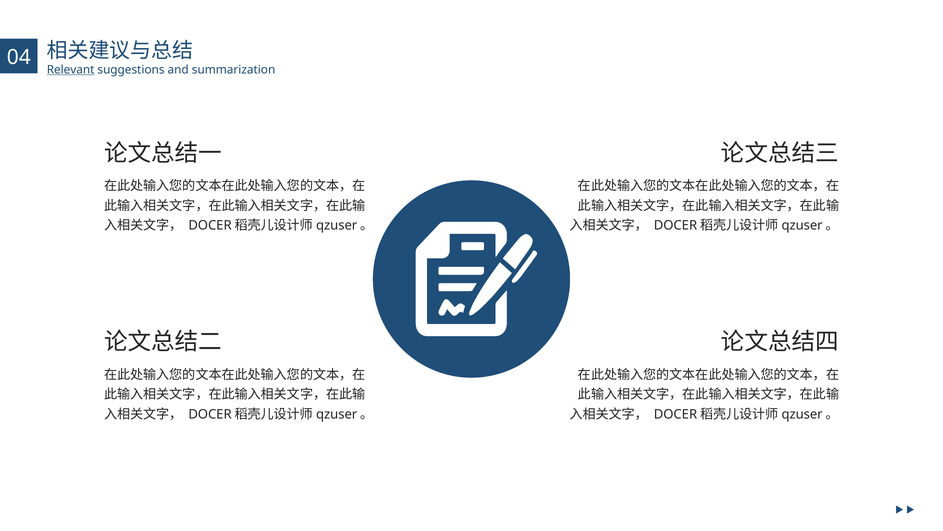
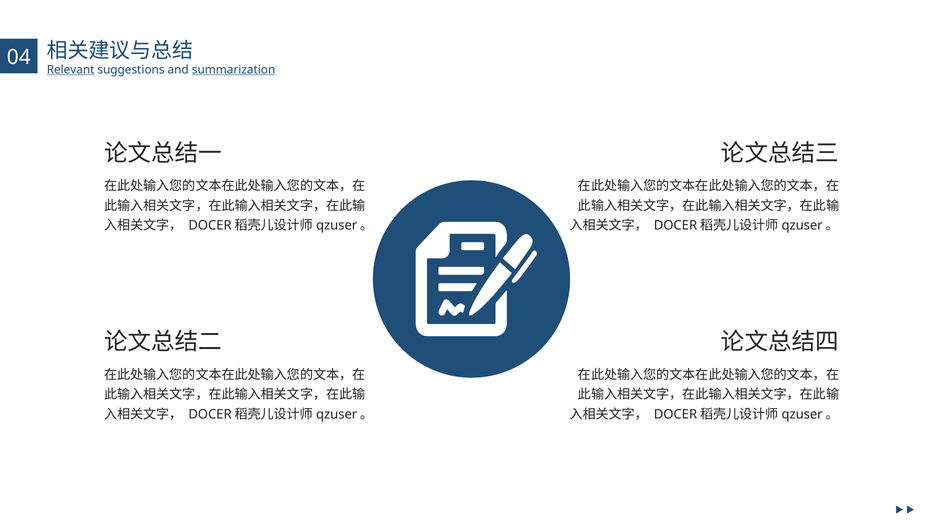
summarization underline: none -> present
